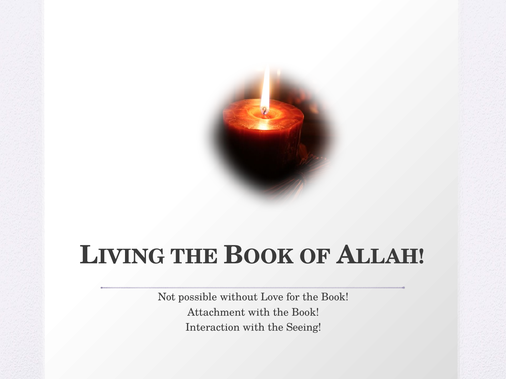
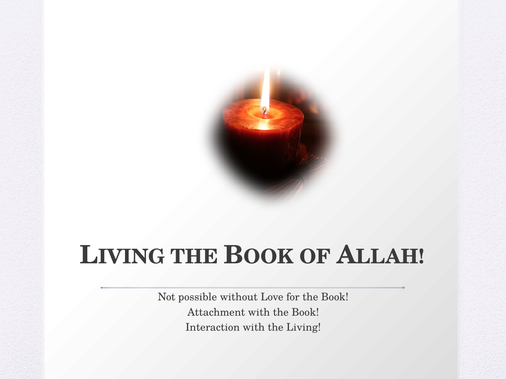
Seeing: Seeing -> Living
